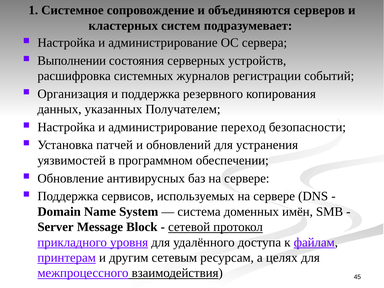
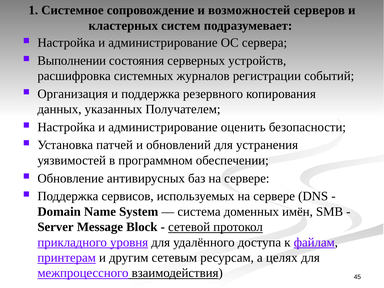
объединяются: объединяются -> возможностей
переход: переход -> оценить
